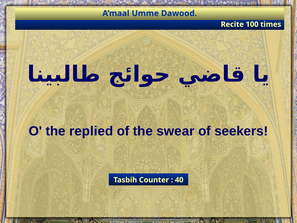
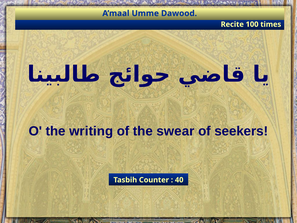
replied: replied -> writing
